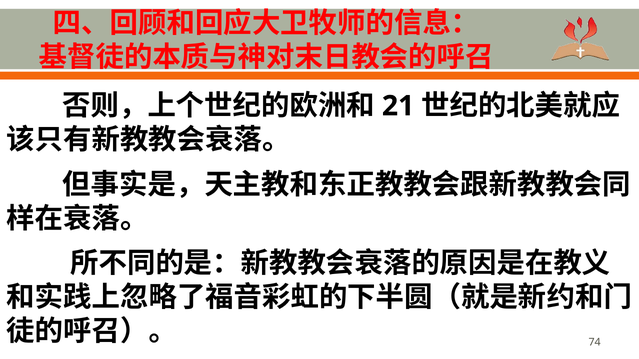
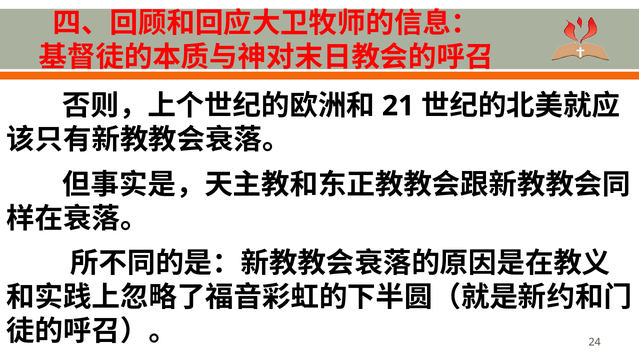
74: 74 -> 24
